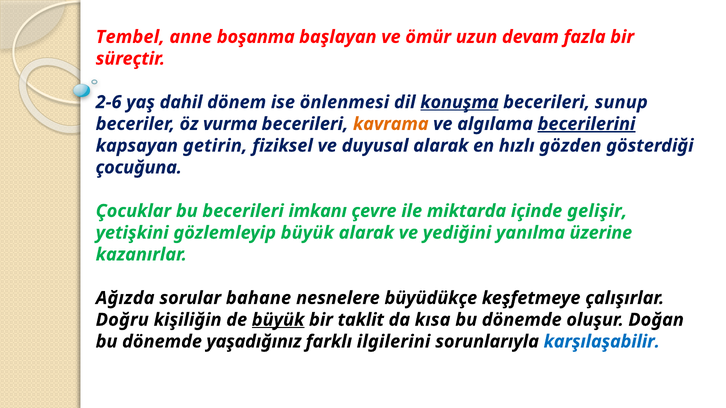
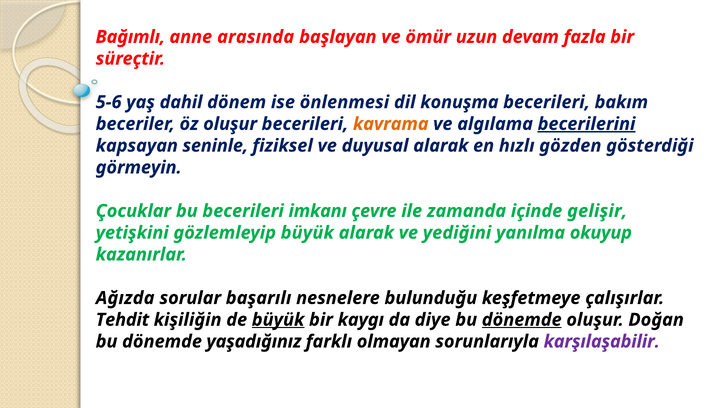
Tembel: Tembel -> Bağımlı
boşanma: boşanma -> arasında
2-6: 2-6 -> 5-6
konuşma underline: present -> none
sunup: sunup -> bakım
öz vurma: vurma -> oluşur
getirin: getirin -> seninle
çocuğuna: çocuğuna -> görmeyin
miktarda: miktarda -> zamanda
üzerine: üzerine -> okuyup
bahane: bahane -> başarılı
büyüdükçe: büyüdükçe -> bulunduğu
Doğru: Doğru -> Tehdit
taklit: taklit -> kaygı
kısa: kısa -> diye
dönemde at (522, 320) underline: none -> present
ilgilerini: ilgilerini -> olmayan
karşılaşabilir colour: blue -> purple
